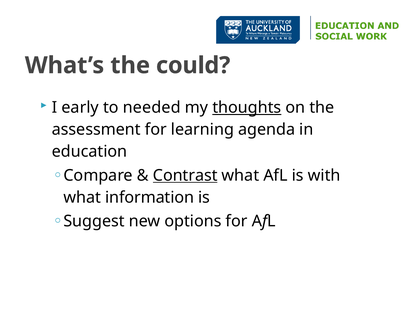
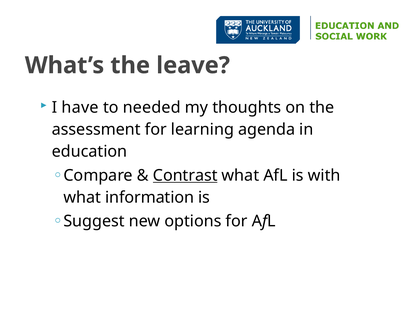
could: could -> leave
early: early -> have
thoughts underline: present -> none
